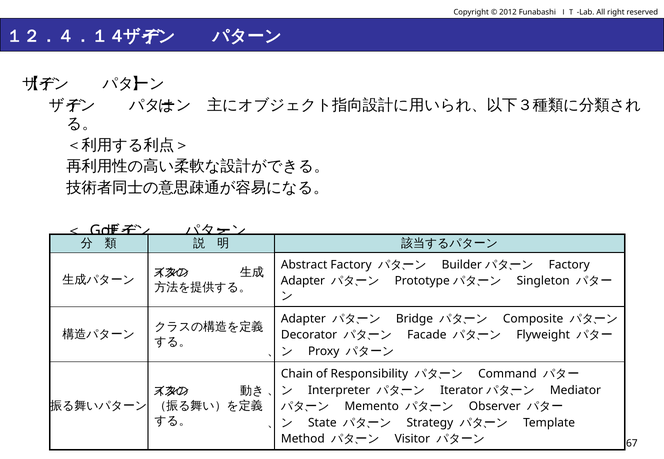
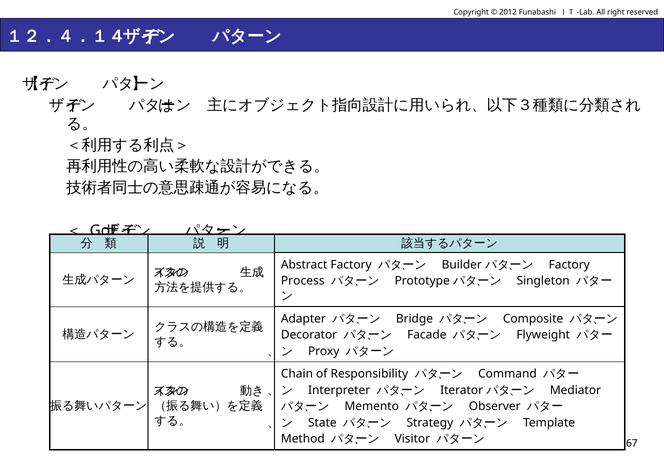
Adapter at (303, 281): Adapter -> Process
